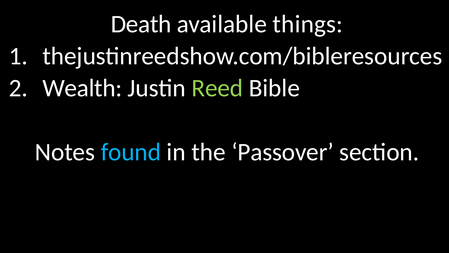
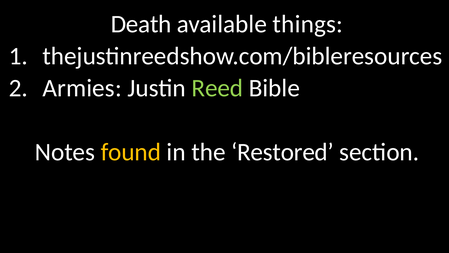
Wealth: Wealth -> Armies
found colour: light blue -> yellow
Passover: Passover -> Restored
